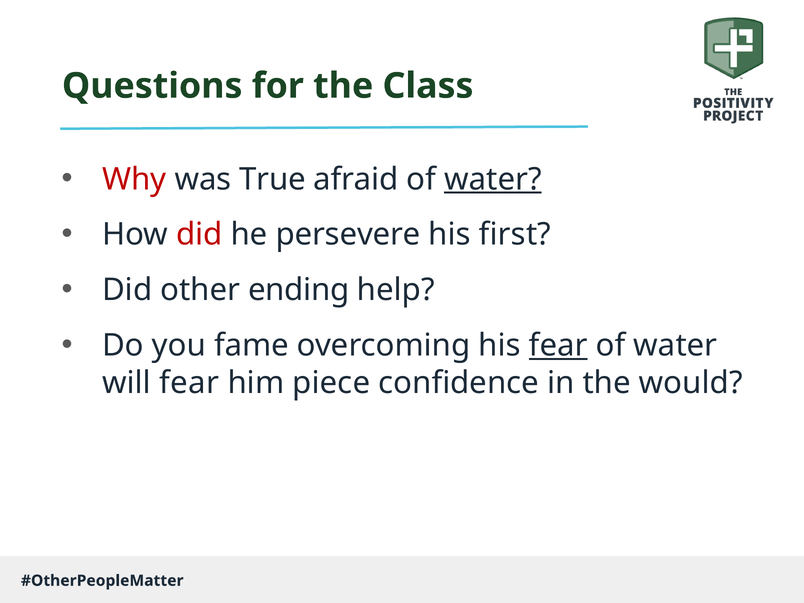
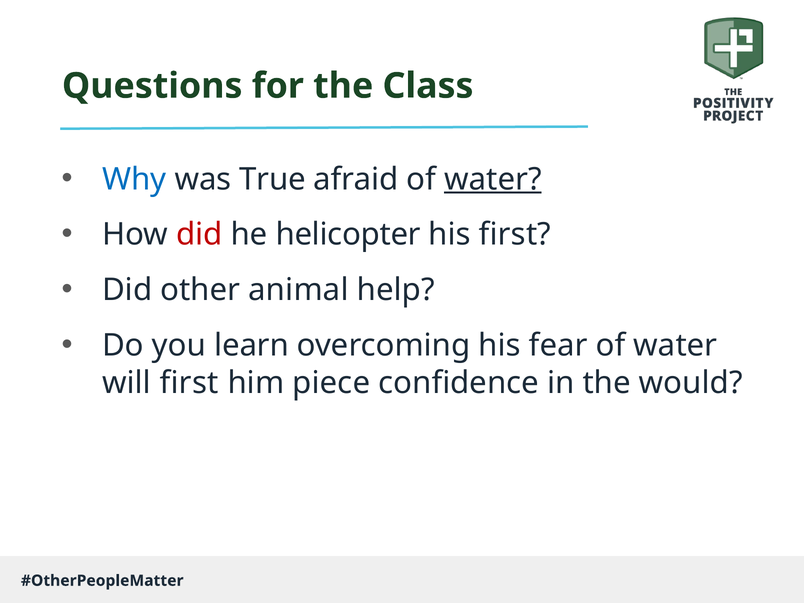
Why colour: red -> blue
persevere: persevere -> helicopter
ending: ending -> animal
fame: fame -> learn
fear at (558, 345) underline: present -> none
will fear: fear -> first
